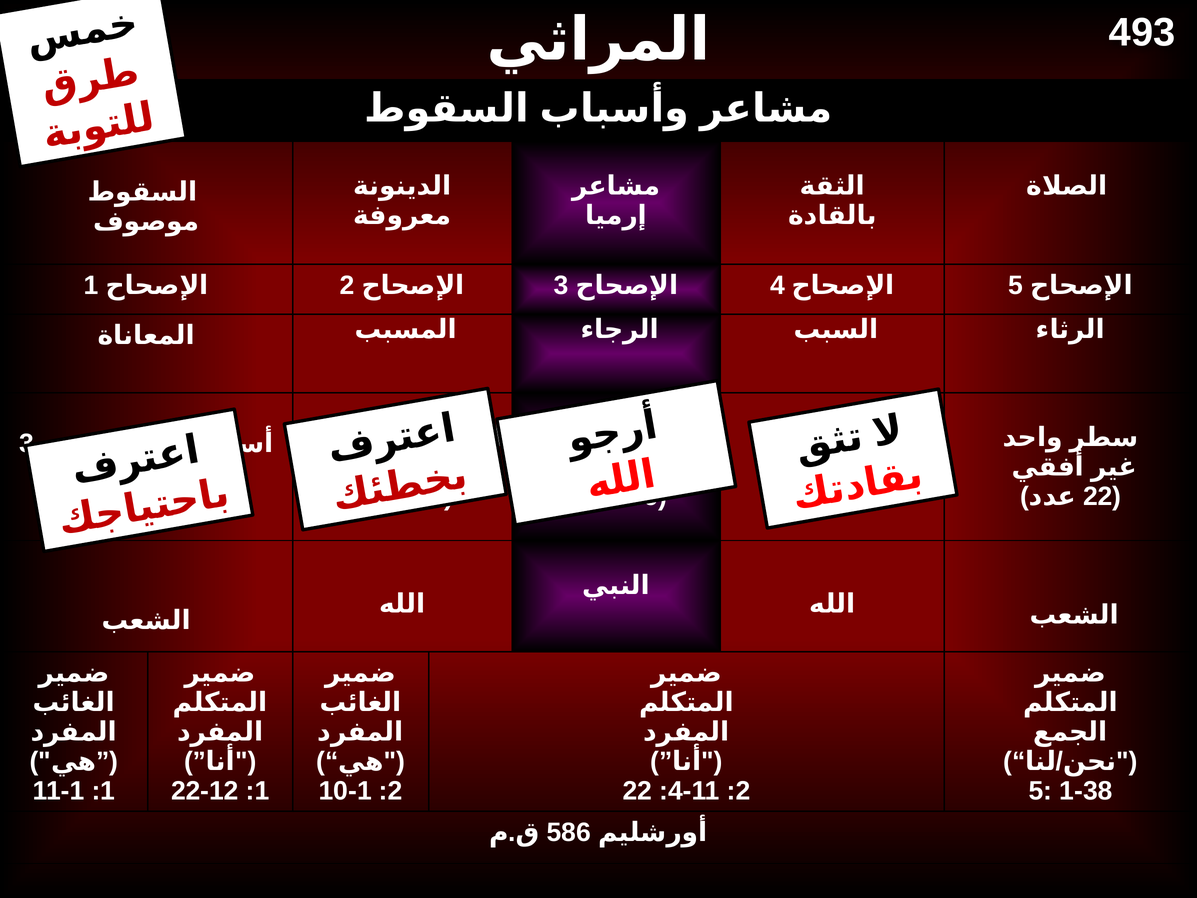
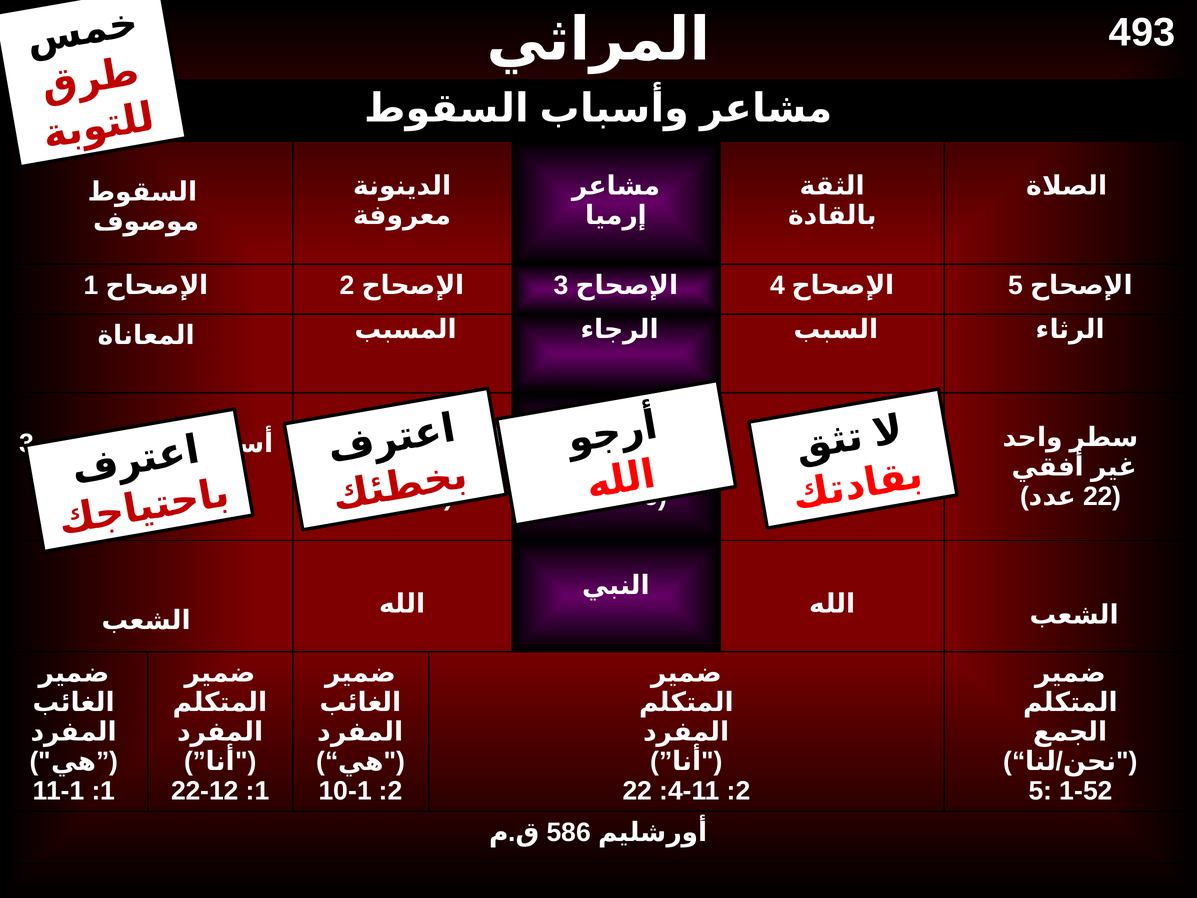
1-38: 1-38 -> 1-52
